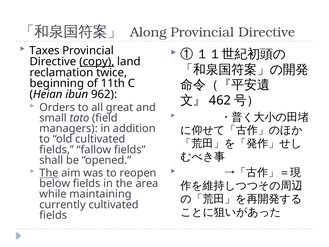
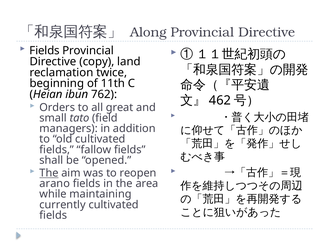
Taxes at (45, 51): Taxes -> Fields
copy underline: present -> none
962: 962 -> 762
below: below -> arano
